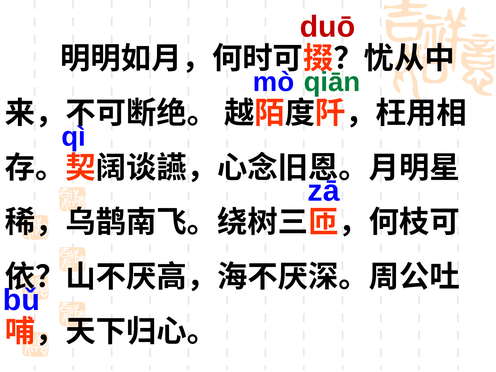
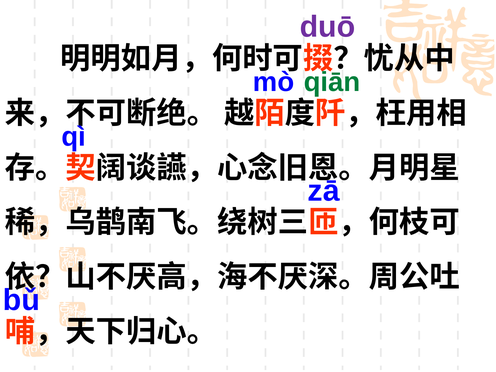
duō colour: red -> purple
